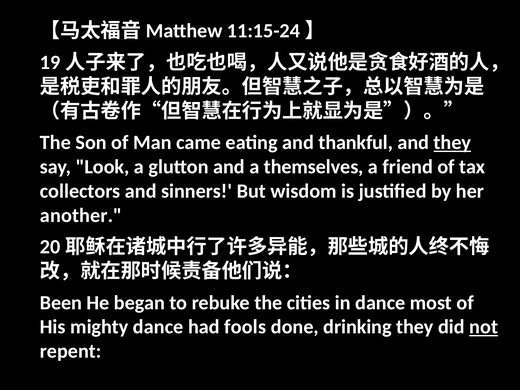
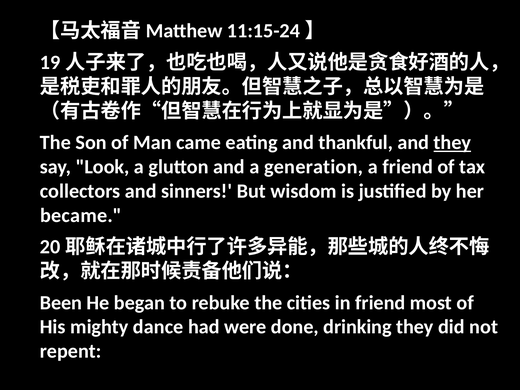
themselves: themselves -> generation
another: another -> became
in dance: dance -> friend
fools: fools -> were
not underline: present -> none
